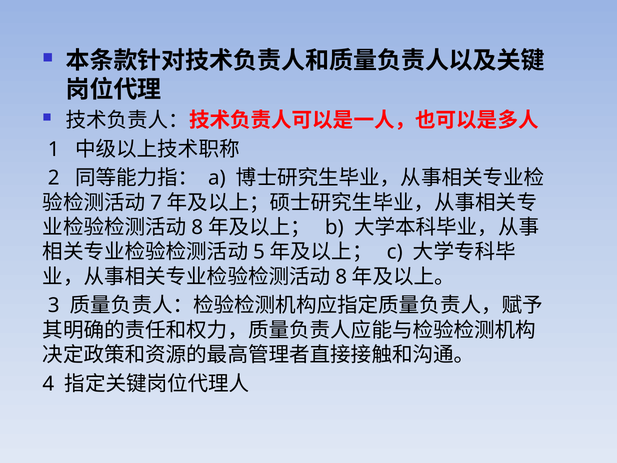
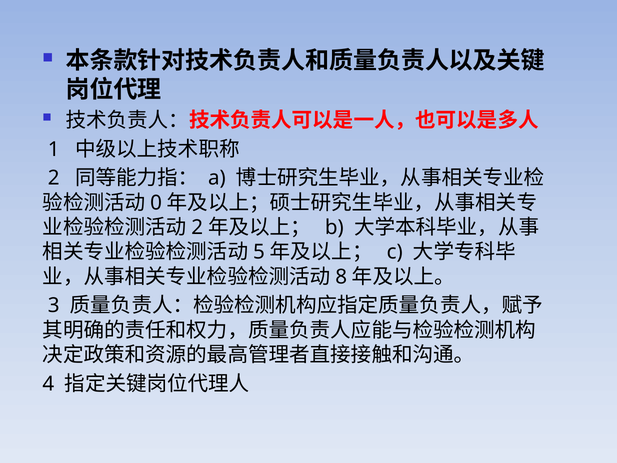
7: 7 -> 0
8 at (197, 227): 8 -> 2
